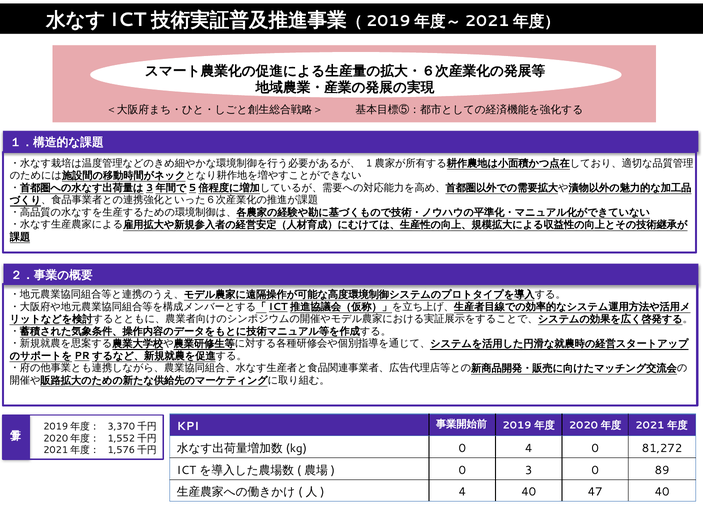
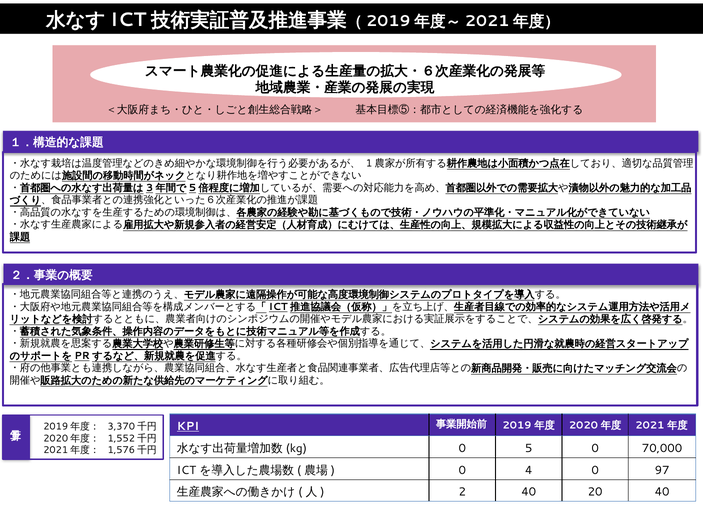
KPI underline: none -> present
0 4: 4 -> 5
81,272: 81,272 -> 70,000
3: 3 -> 4
89: 89 -> 97
4 at (462, 492): 4 -> 2
47: 47 -> 20
